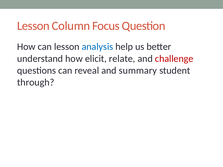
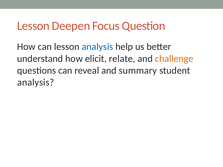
Column: Column -> Deepen
challenge colour: red -> orange
through at (36, 82): through -> analysis
